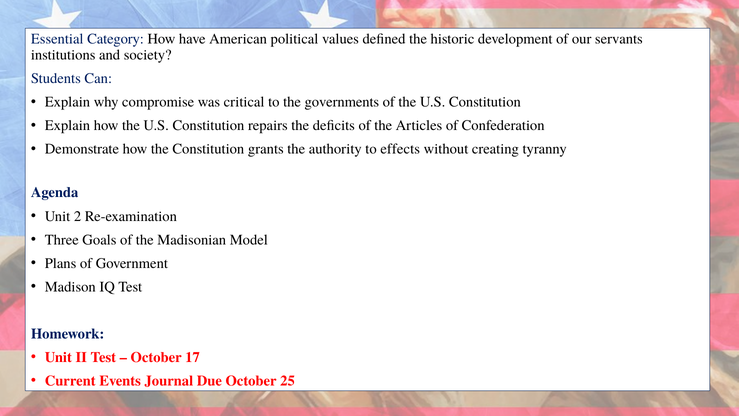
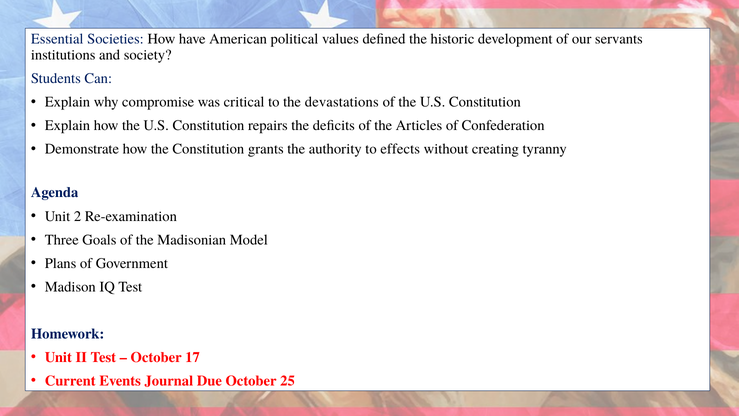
Category: Category -> Societies
governments: governments -> devastations
